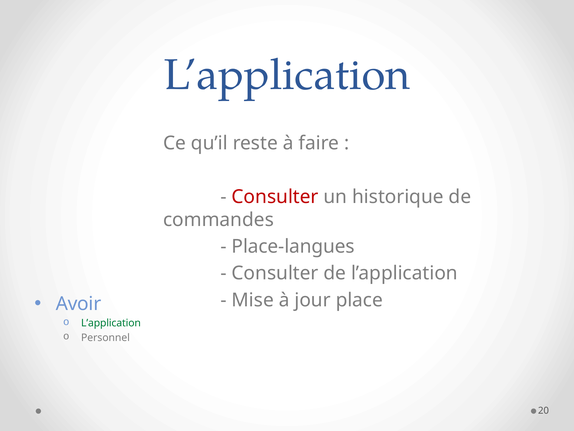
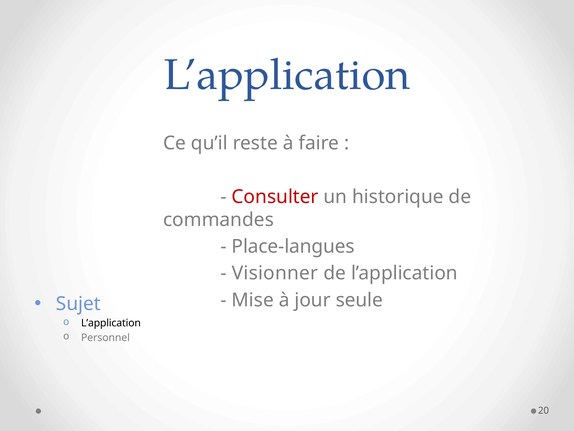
Consulter at (275, 273): Consulter -> Visionner
Avoir: Avoir -> Sujet
place: place -> seule
L’application at (111, 323) colour: green -> black
